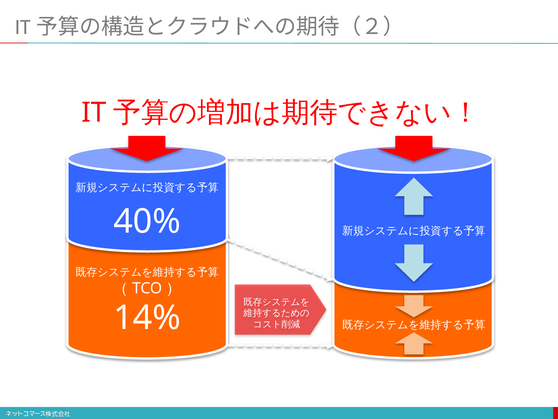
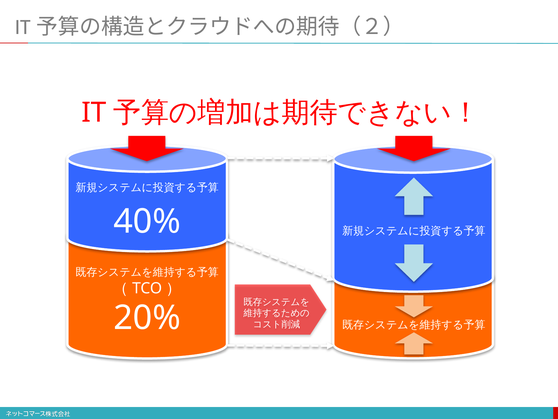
14%: 14% -> 20%
